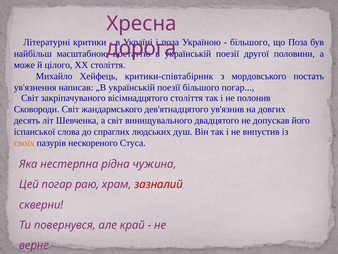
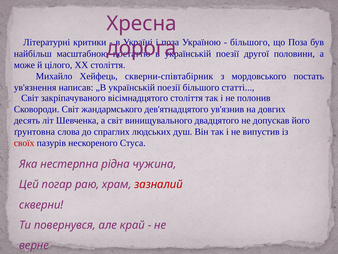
критики-співтабірник: критики-співтабірник -> скверни-співтабірник
більшого погар: погар -> статті
іспанської: іспанської -> ґрунтовна
своїх colour: orange -> red
